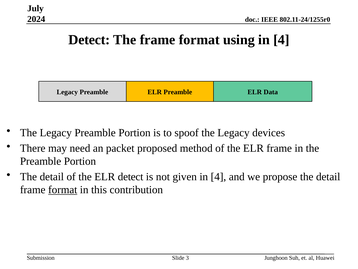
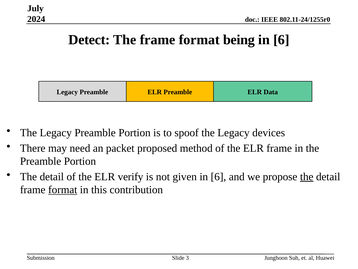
using: using -> being
4 at (281, 40): 4 -> 6
ELR detect: detect -> verify
given in 4: 4 -> 6
the at (307, 176) underline: none -> present
